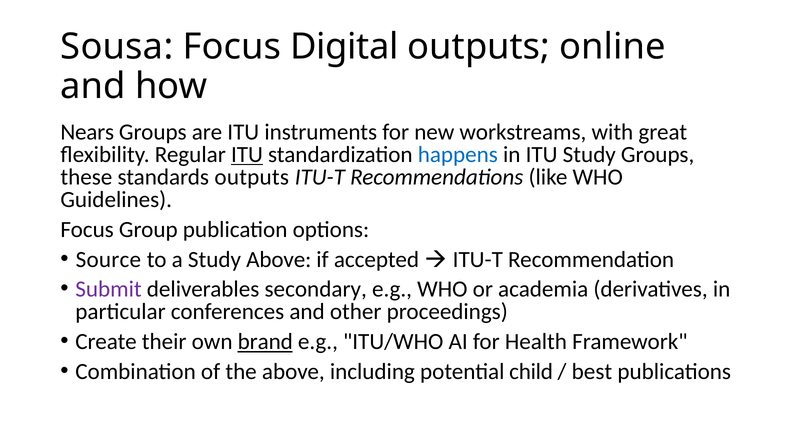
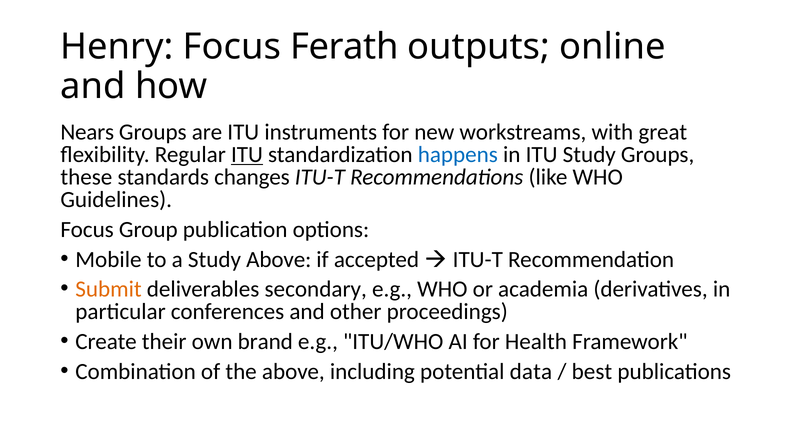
Sousa: Sousa -> Henry
Digital: Digital -> Ferath
standards outputs: outputs -> changes
Source: Source -> Mobile
Submit colour: purple -> orange
brand underline: present -> none
child: child -> data
